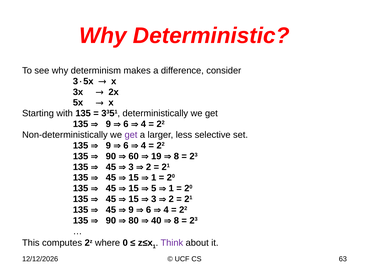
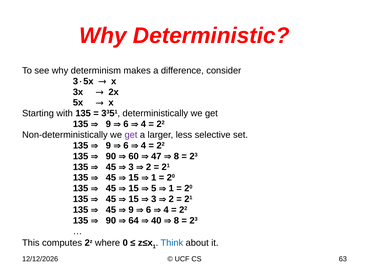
19: 19 -> 47
80: 80 -> 64
Think colour: purple -> blue
